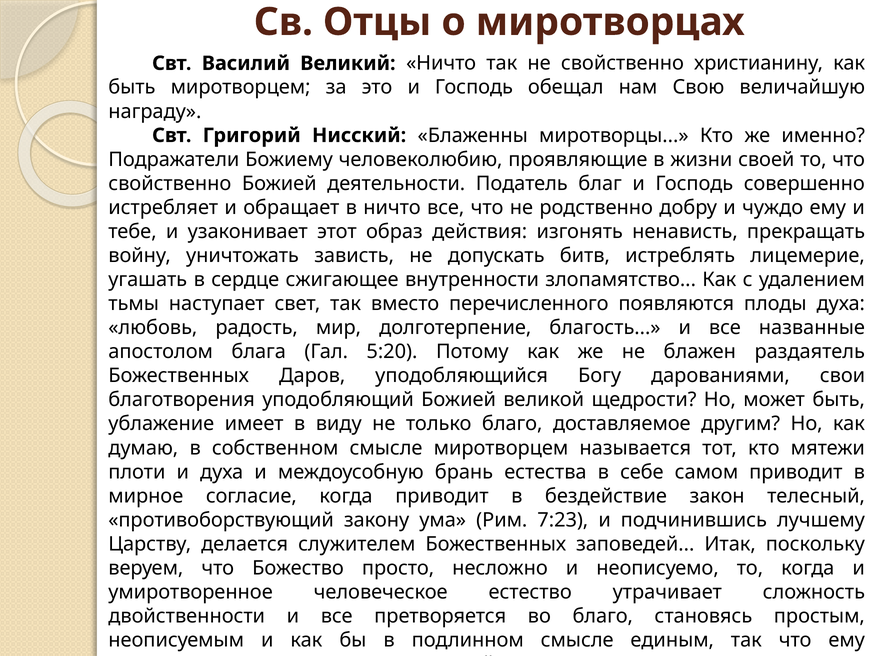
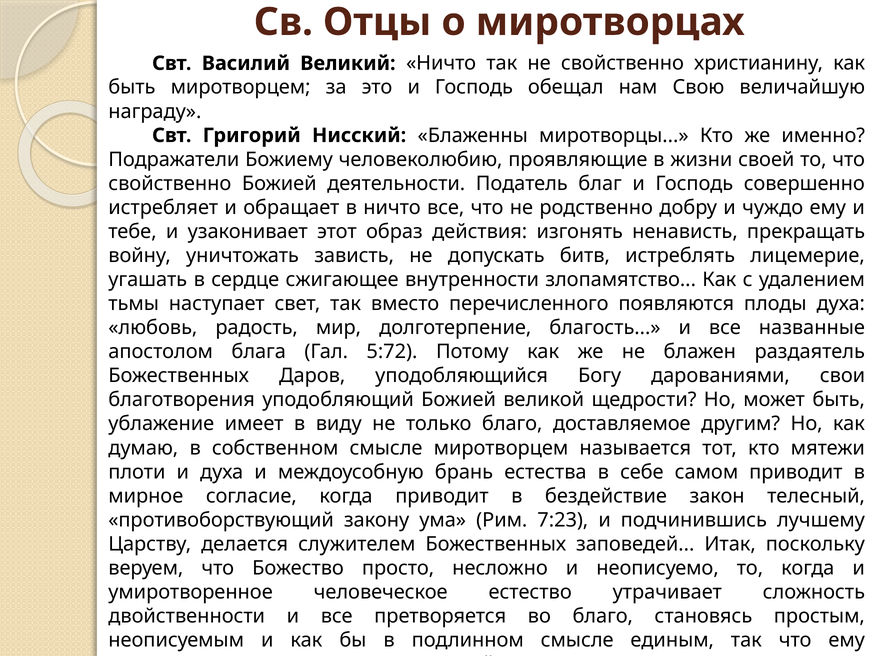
5:20: 5:20 -> 5:72
